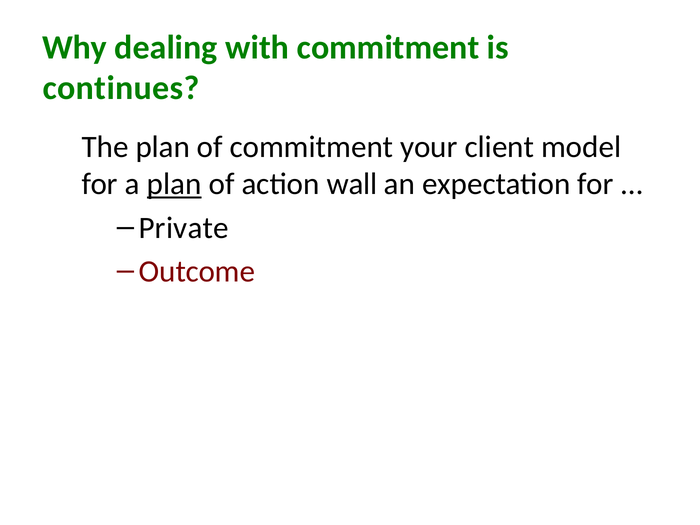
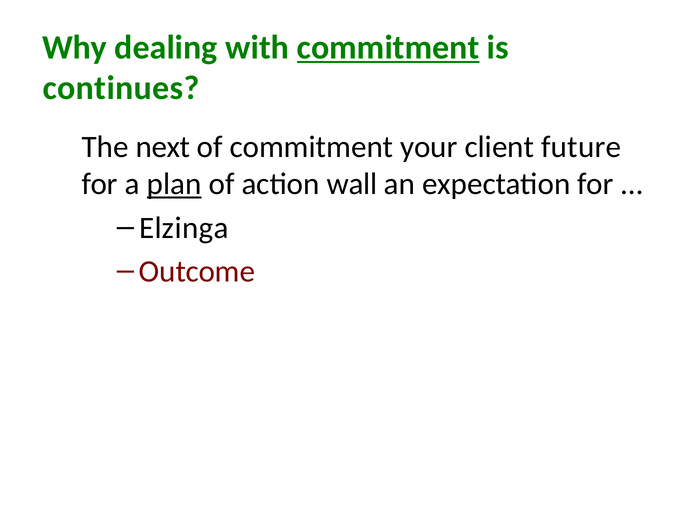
commitment at (388, 47) underline: none -> present
The plan: plan -> next
model: model -> future
Private: Private -> Elzinga
